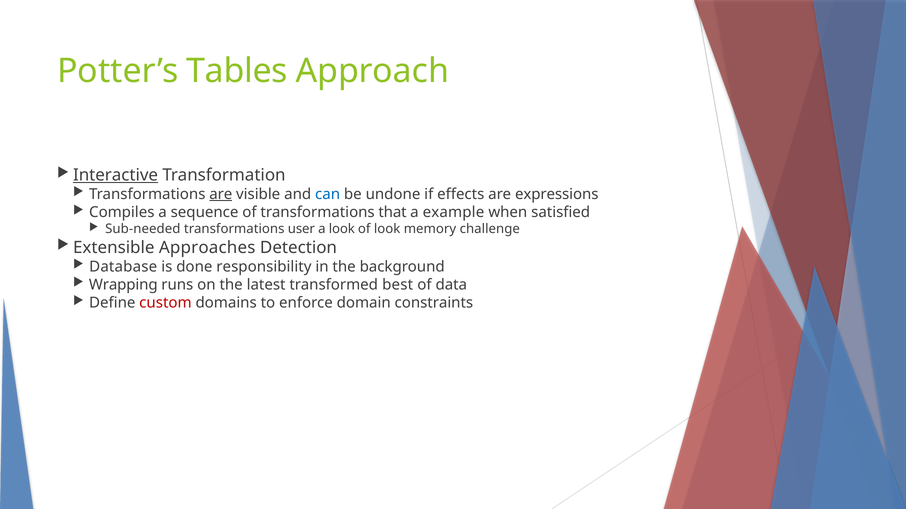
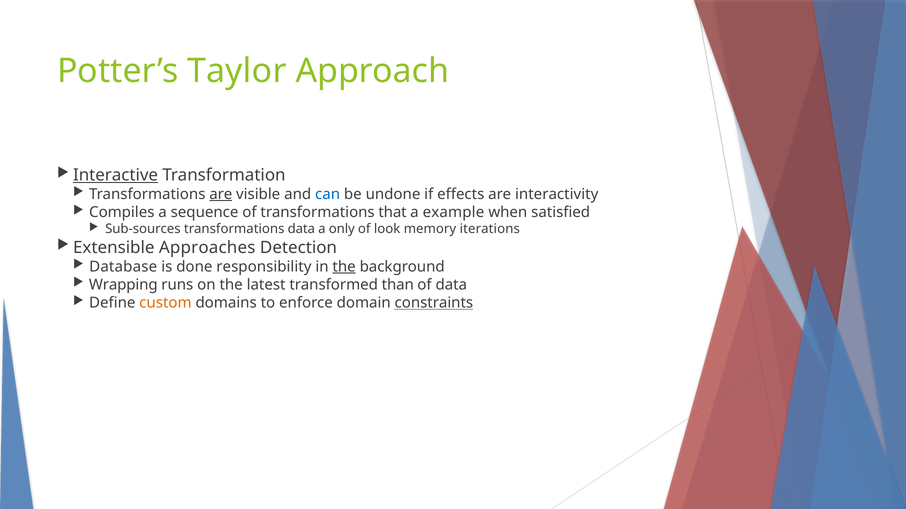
Tables: Tables -> Taylor
expressions: expressions -> interactivity
Sub-needed: Sub-needed -> Sub-sources
transformations user: user -> data
a look: look -> only
challenge: challenge -> iterations
the at (344, 267) underline: none -> present
best: best -> than
custom colour: red -> orange
constraints underline: none -> present
